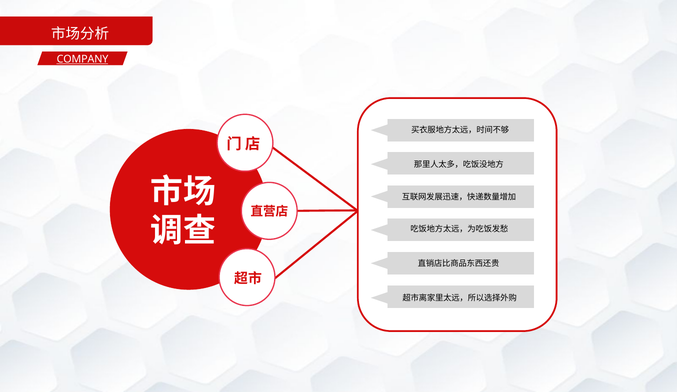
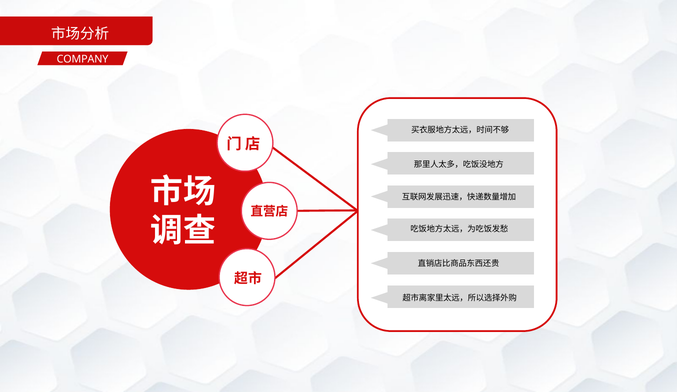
COMPANY underline: present -> none
